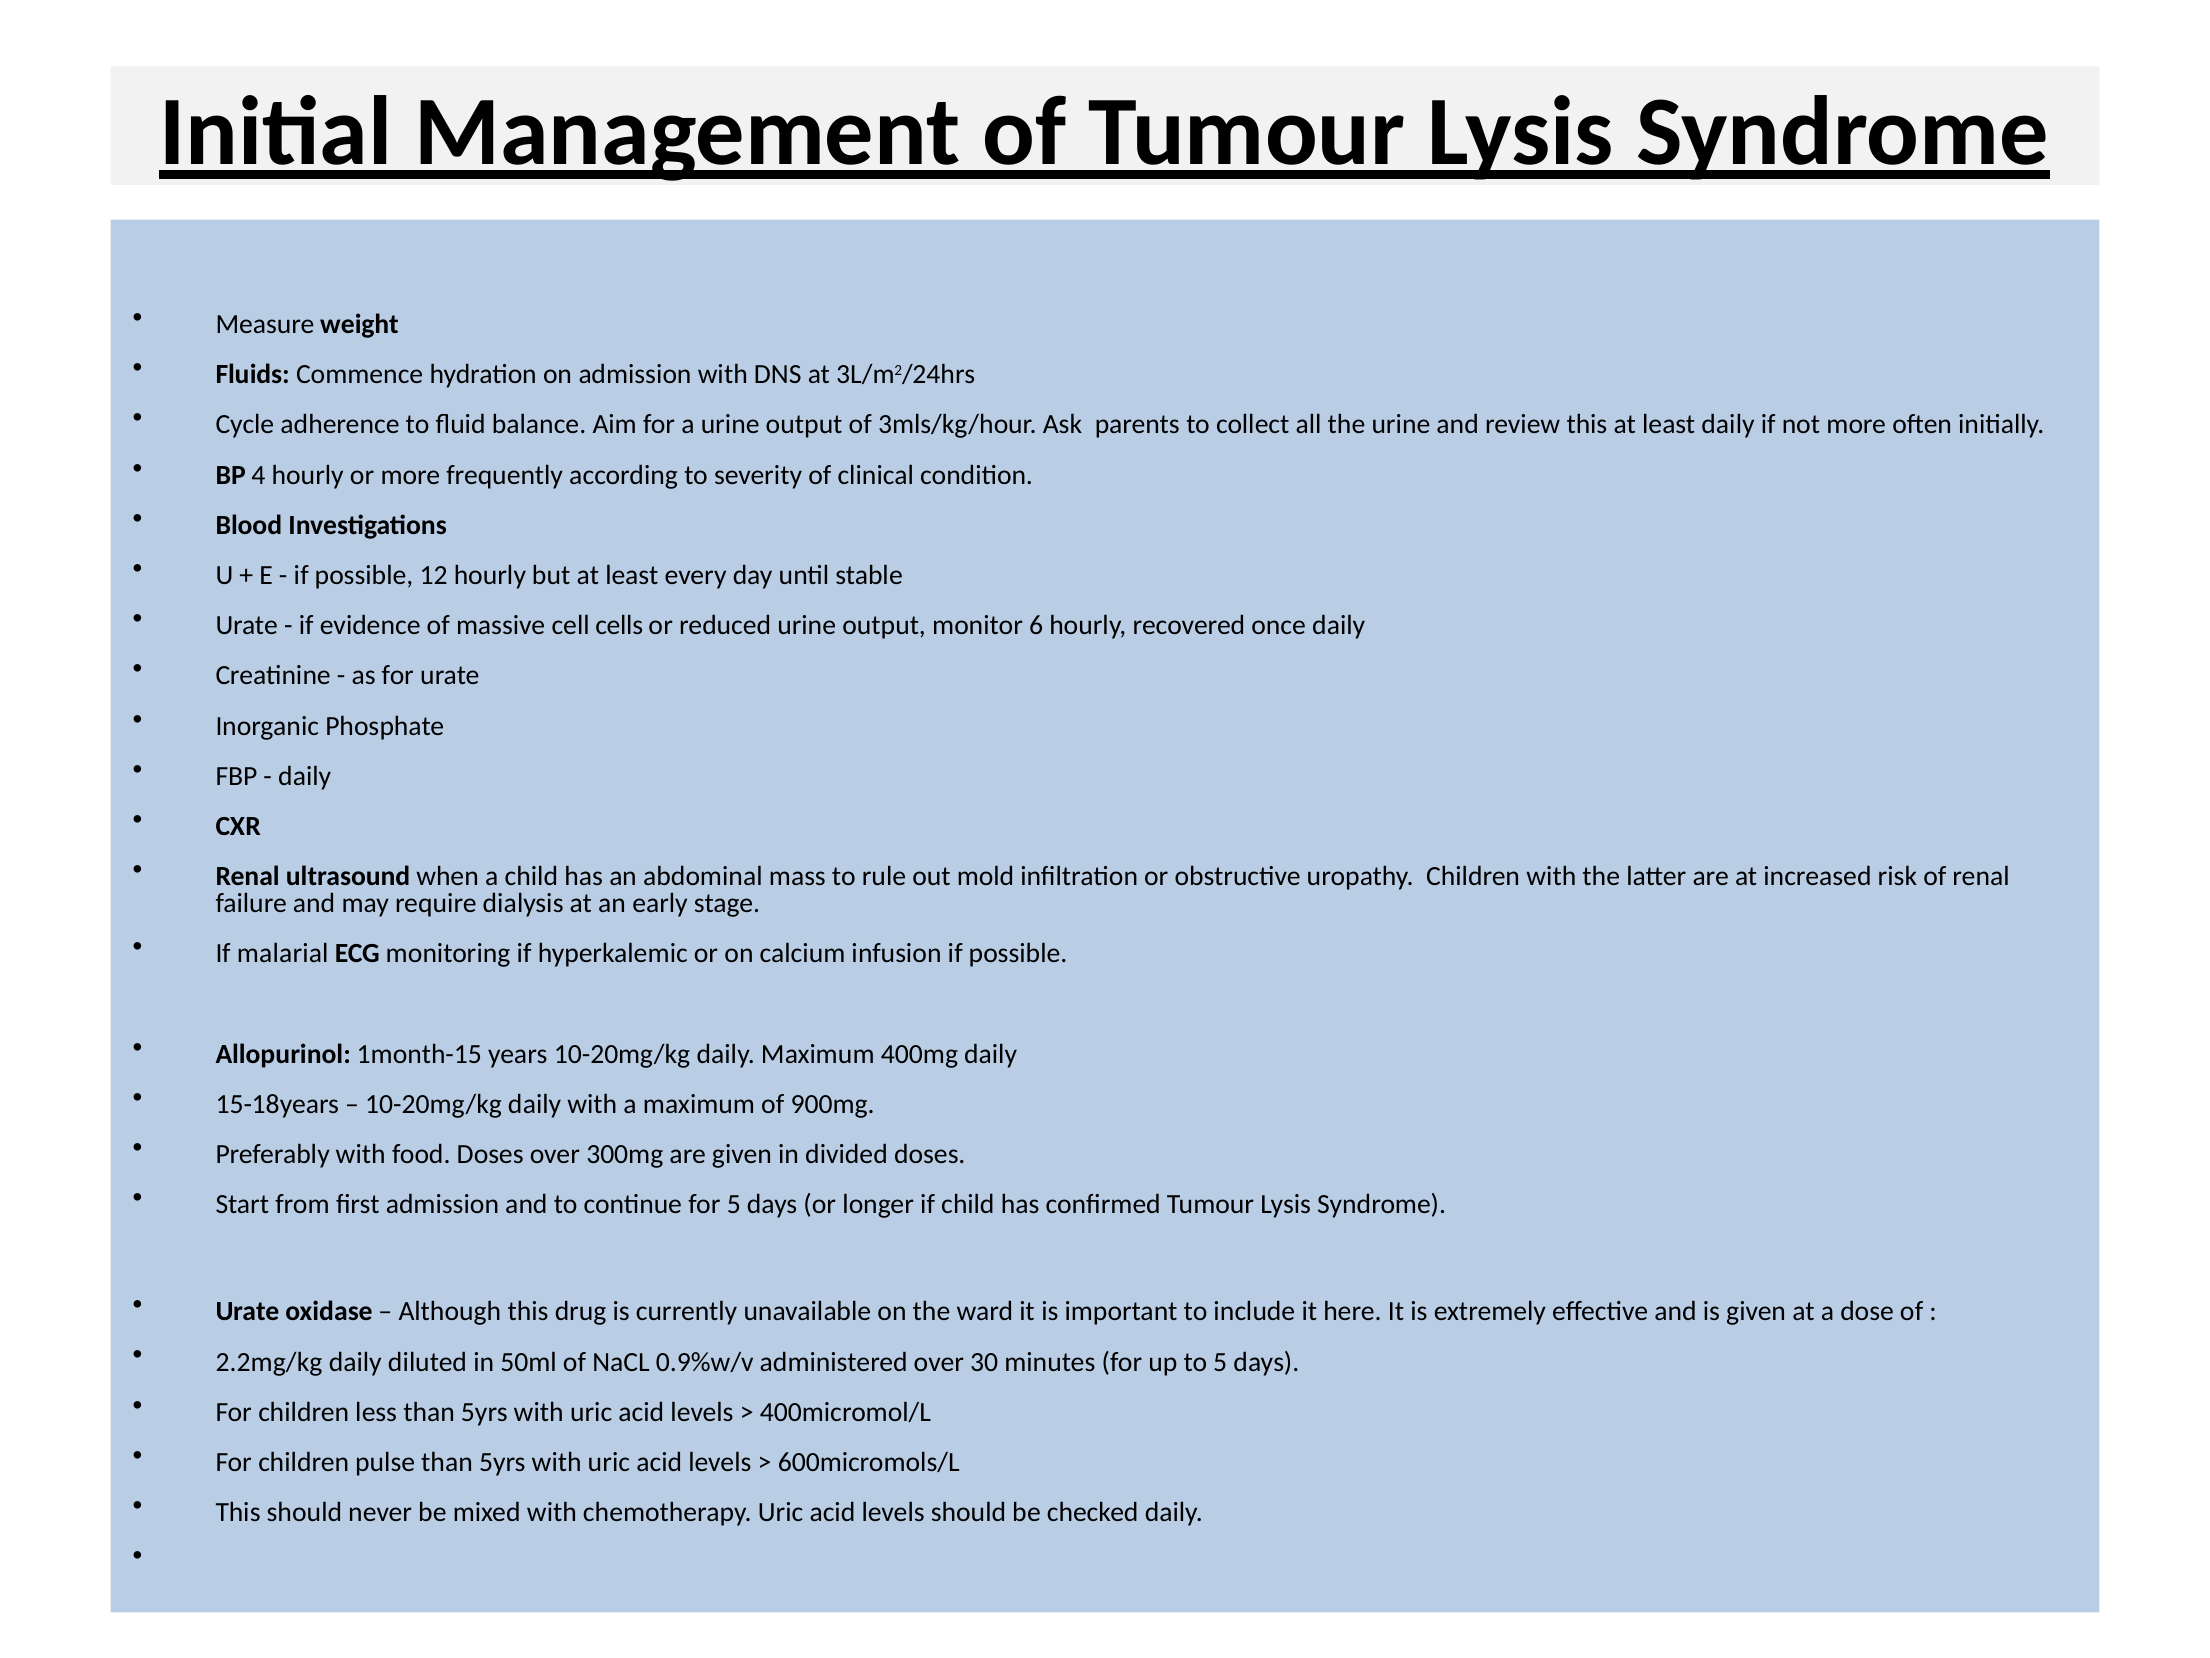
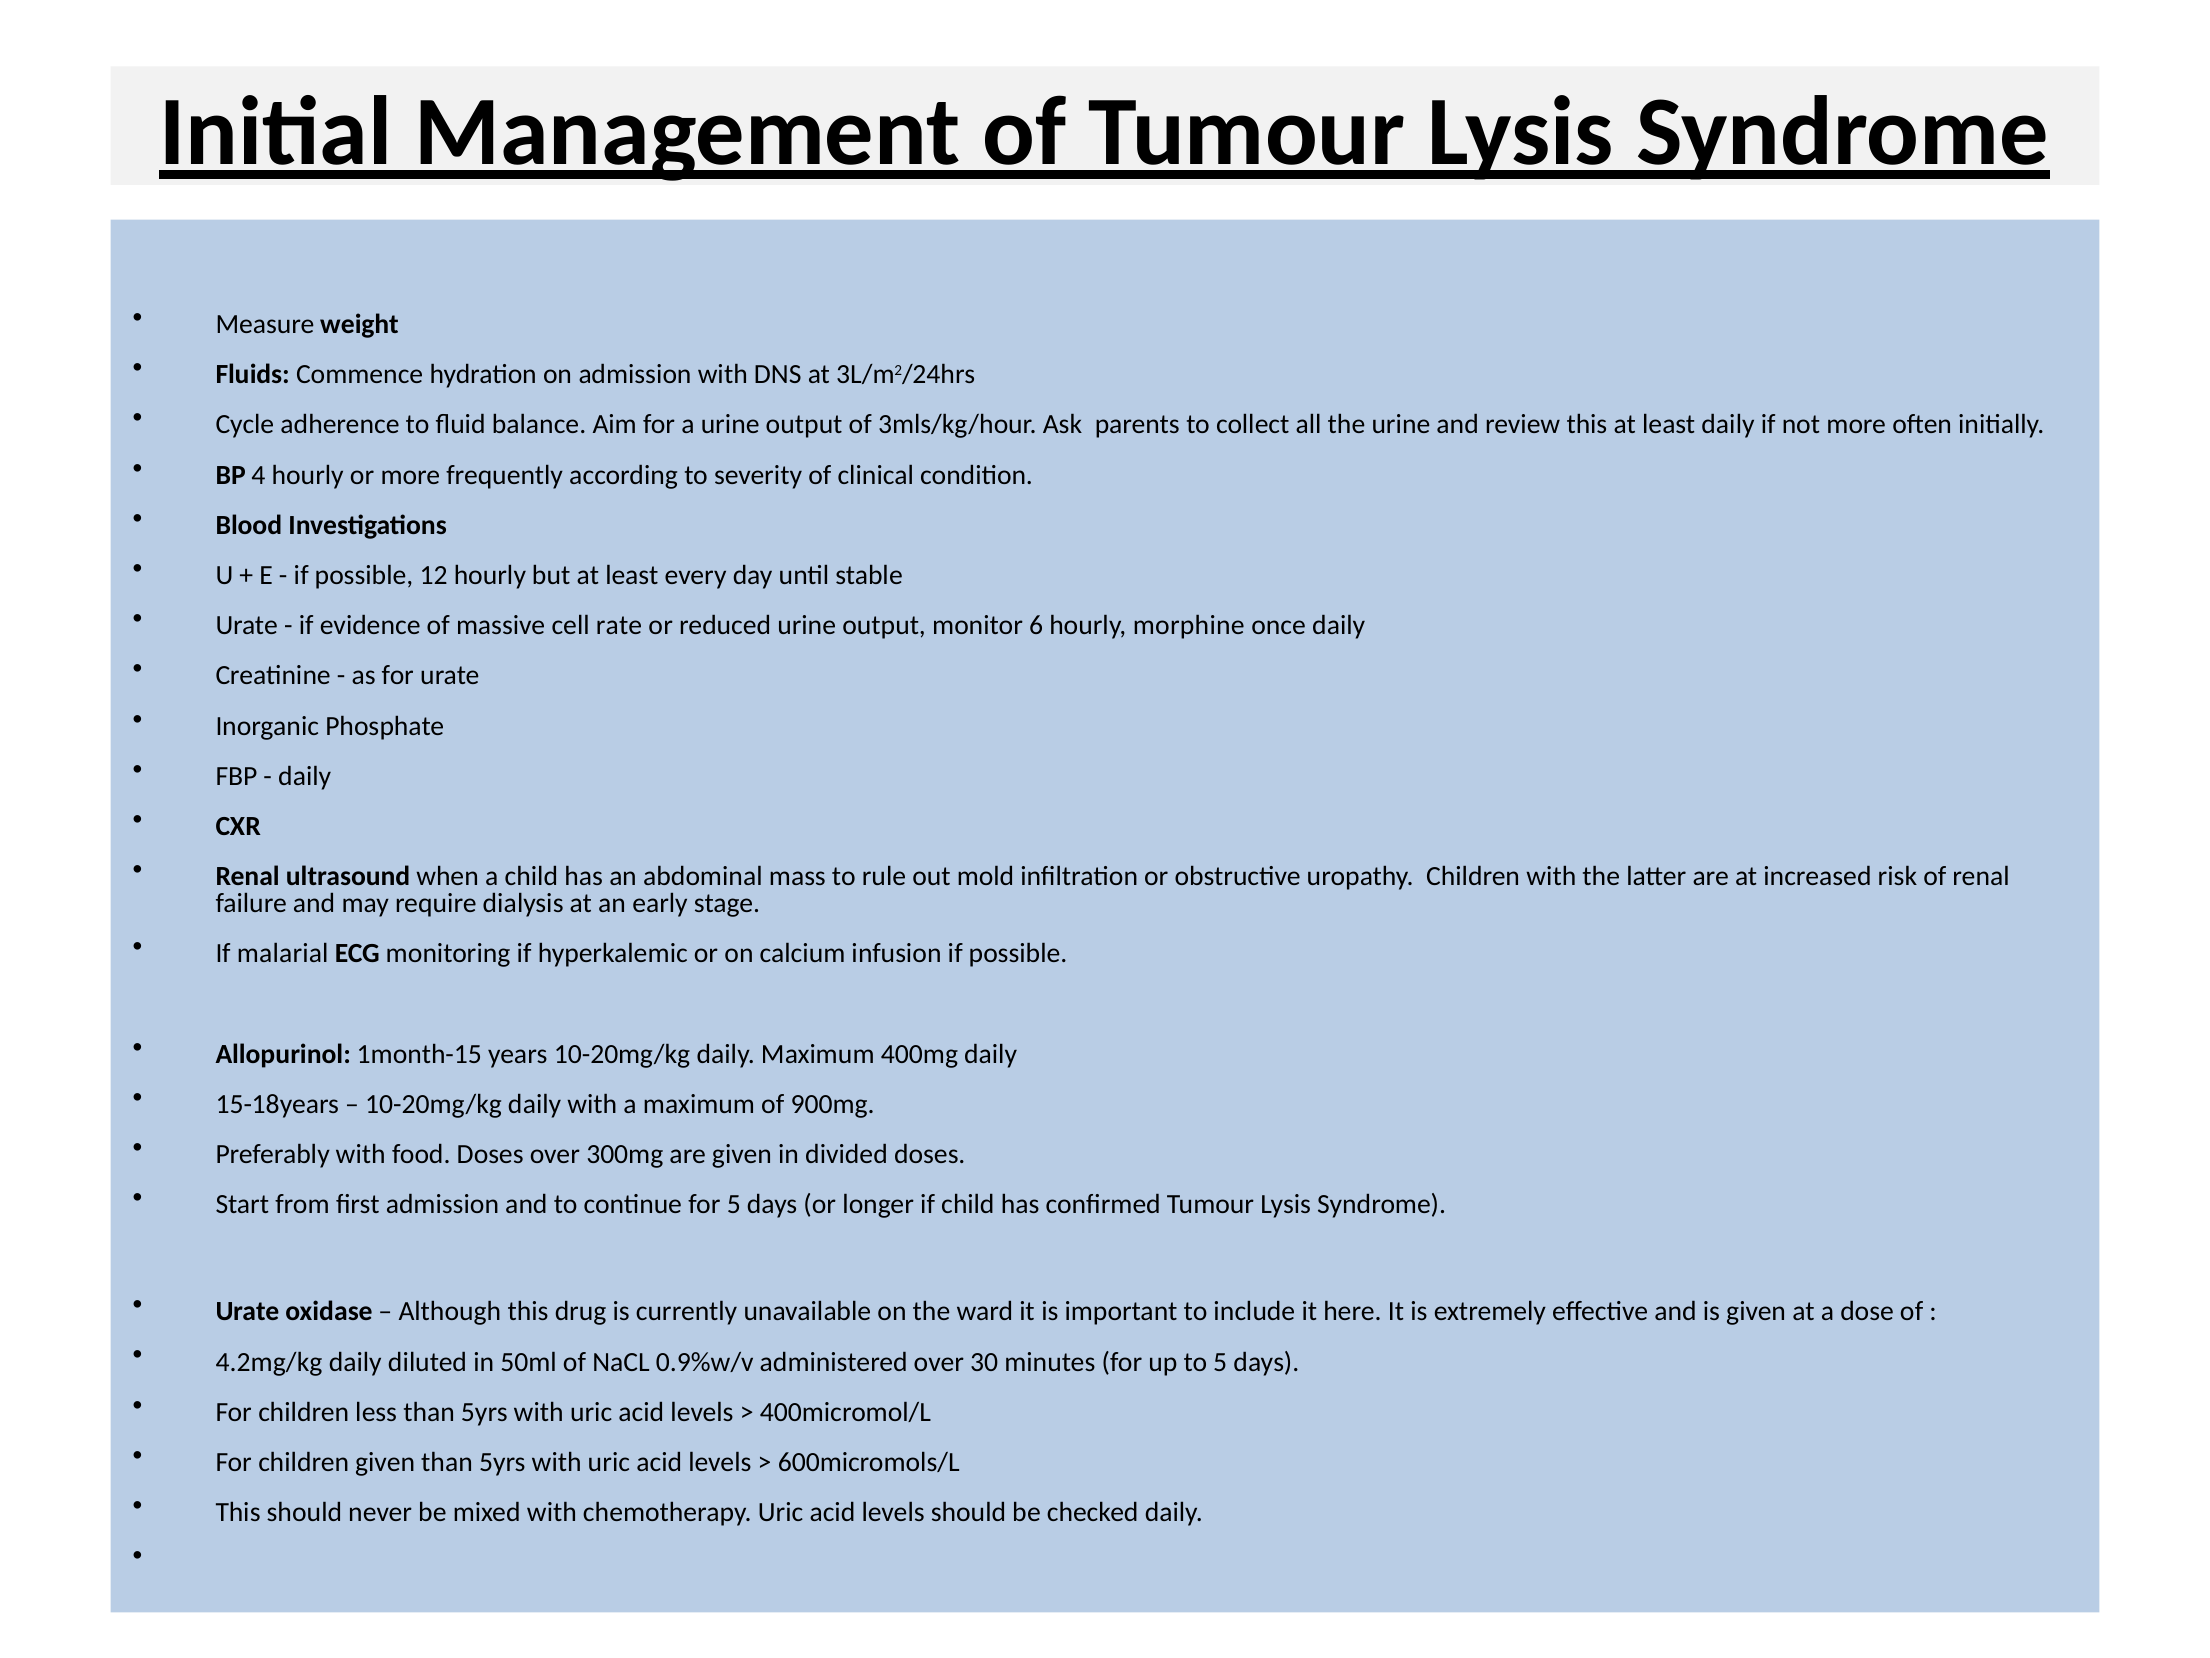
cells: cells -> rate
recovered: recovered -> morphine
2.2mg/kg: 2.2mg/kg -> 4.2mg/kg
children pulse: pulse -> given
